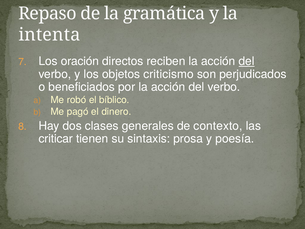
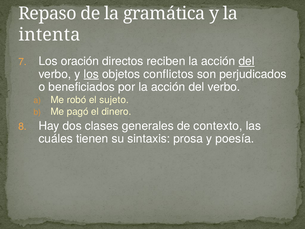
los at (91, 74) underline: none -> present
criticismo: criticismo -> conflictos
bíblico: bíblico -> sujeto
criticar: criticar -> cuáles
